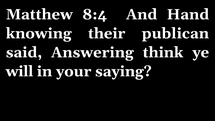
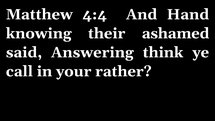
8:4: 8:4 -> 4:4
publican: publican -> ashamed
will: will -> call
saying: saying -> rather
